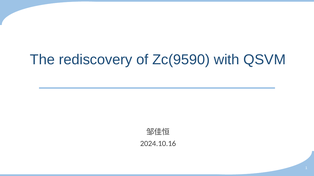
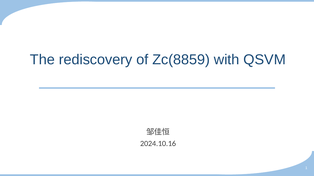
Zc(9590: Zc(9590 -> Zc(8859
